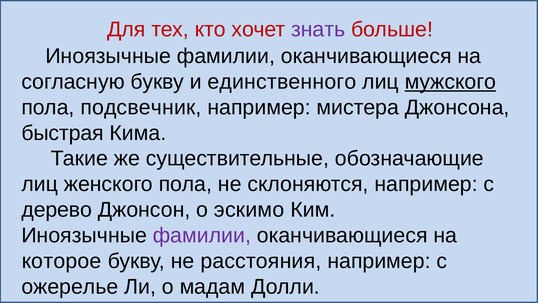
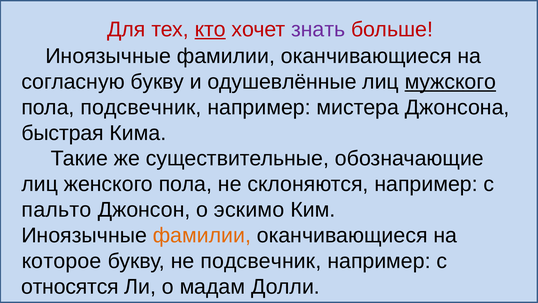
кто underline: none -> present
единственного: единственного -> одушевлённые
дерево: дерево -> пальто
фамилии at (202, 235) colour: purple -> orange
не расстояния: расстояния -> подсвечник
ожерелье: ожерелье -> относятся
